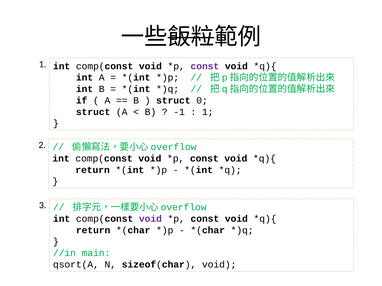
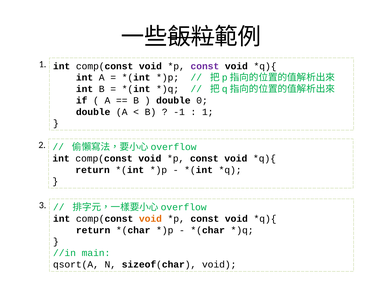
struct at (173, 101): struct -> double
struct at (93, 112): struct -> double
void at (150, 219) colour: purple -> orange
